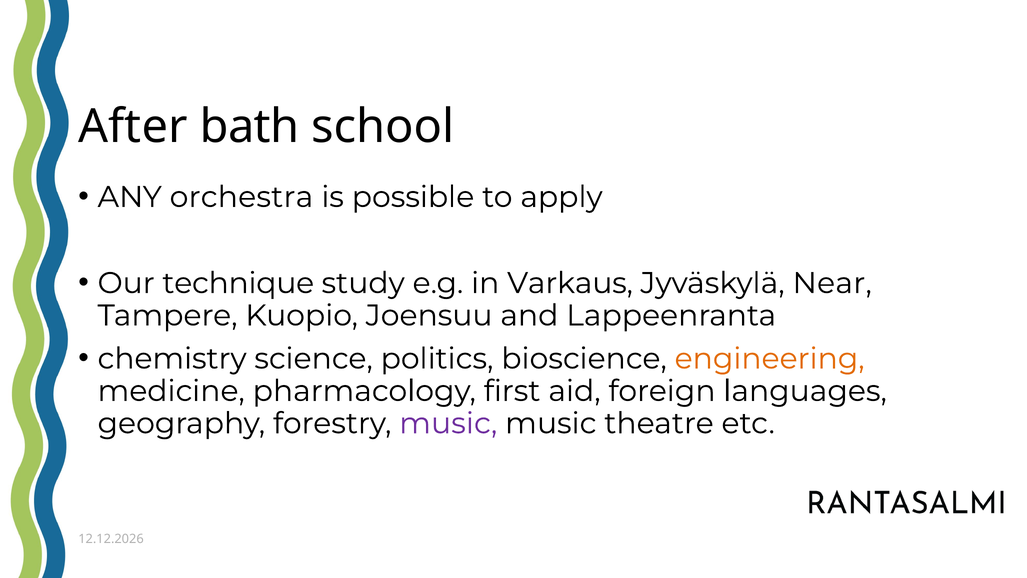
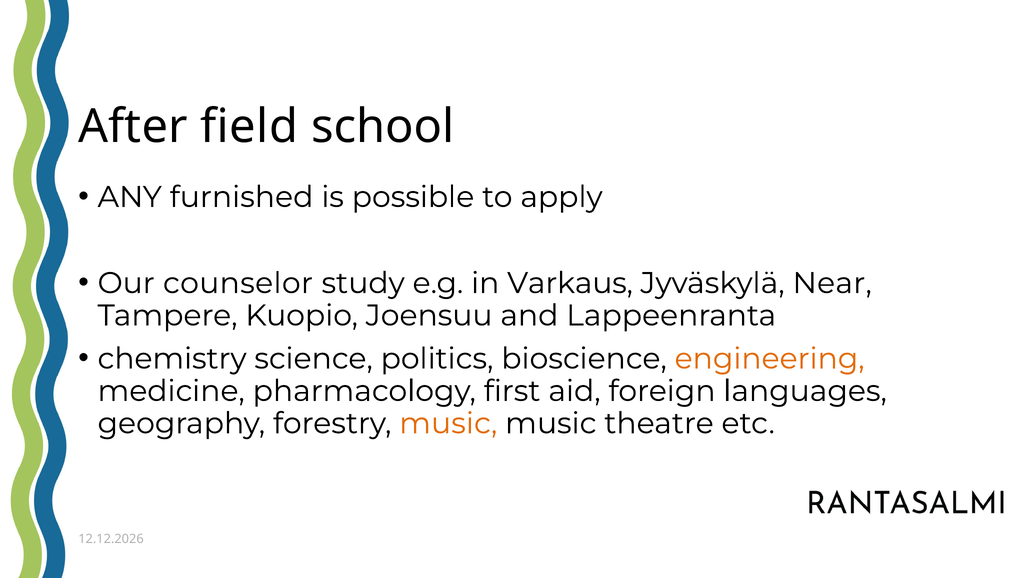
bath: bath -> field
orchestra: orchestra -> furnished
technique: technique -> counselor
music at (448, 423) colour: purple -> orange
